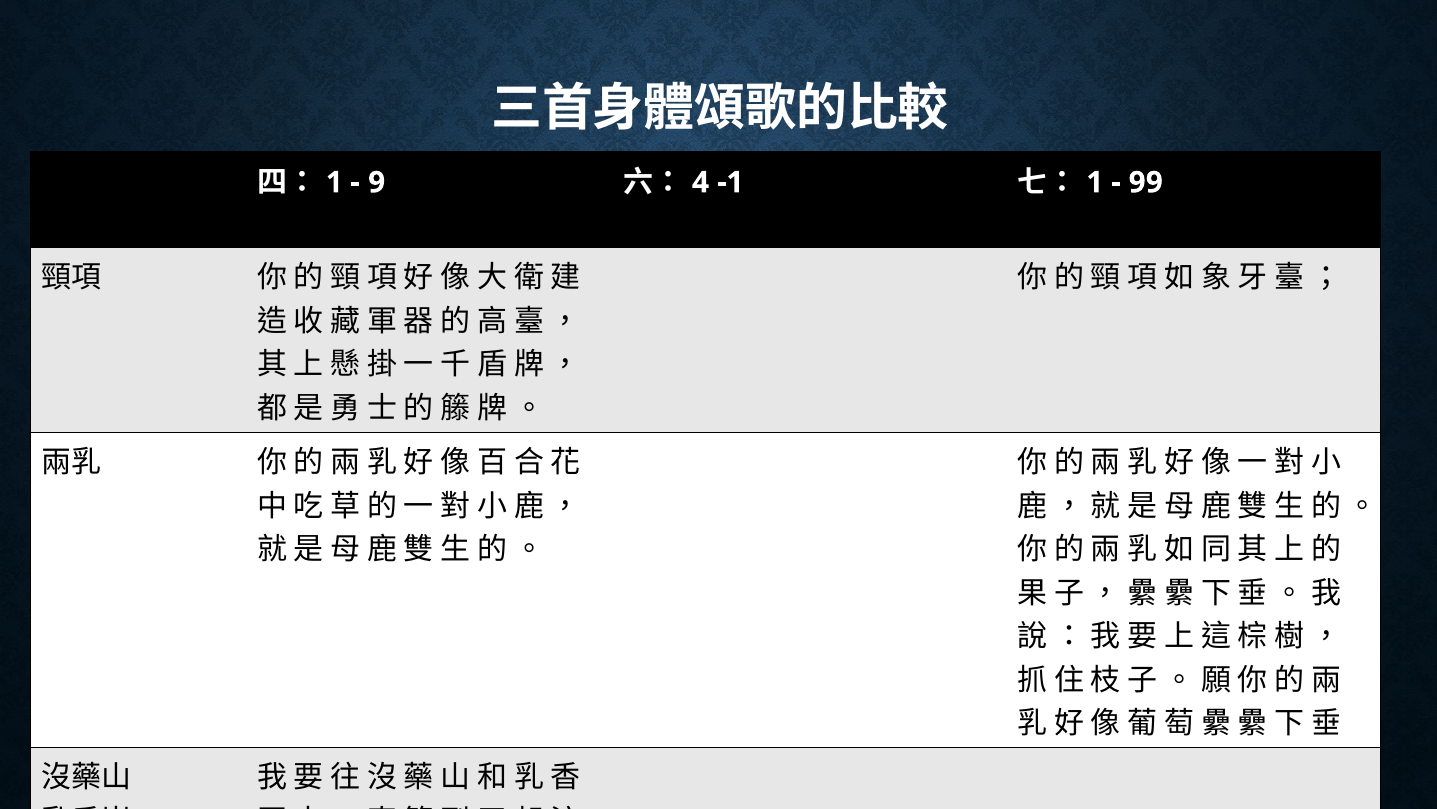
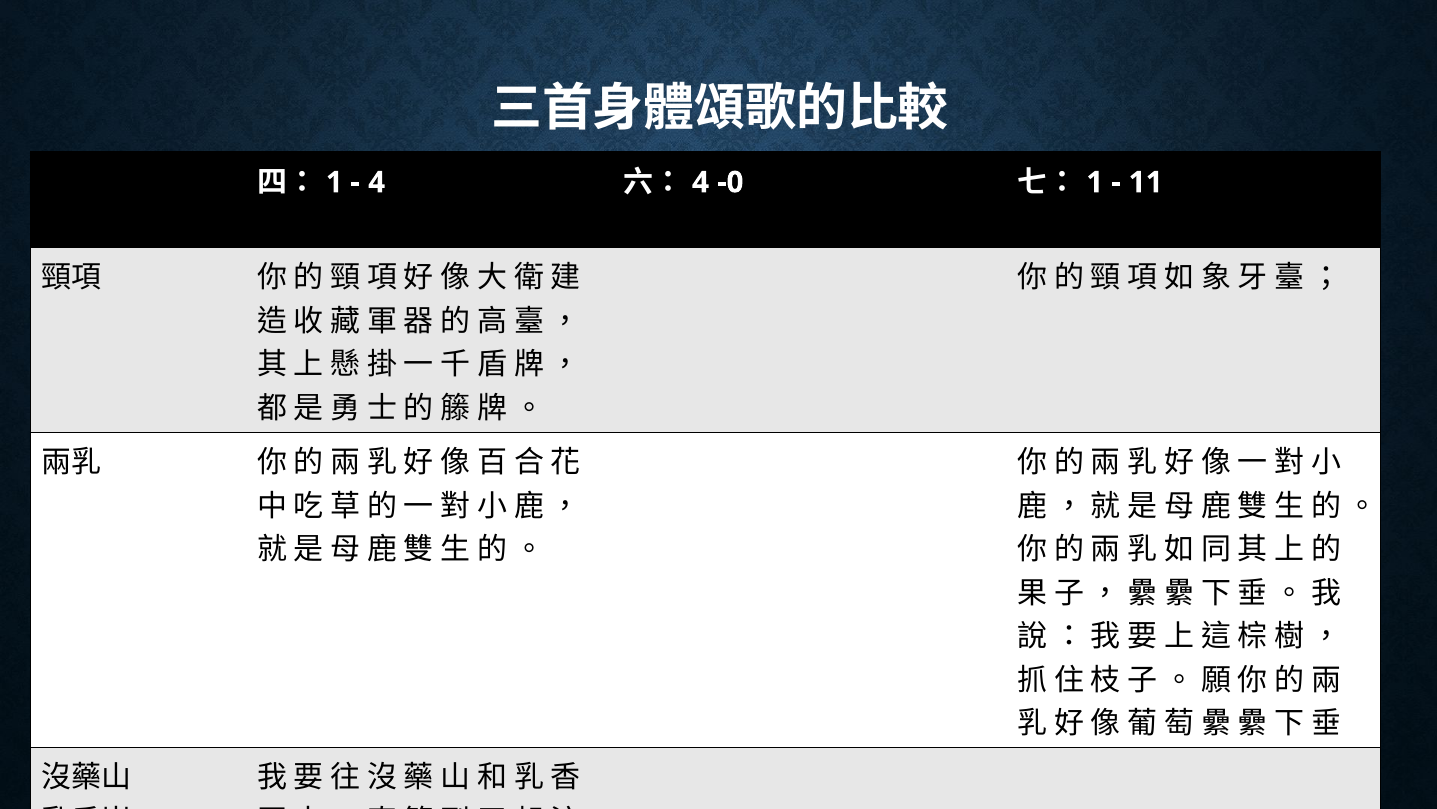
9 at (377, 182): 9 -> 4
-1: -1 -> -0
99: 99 -> 11
